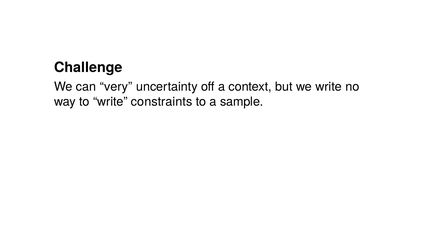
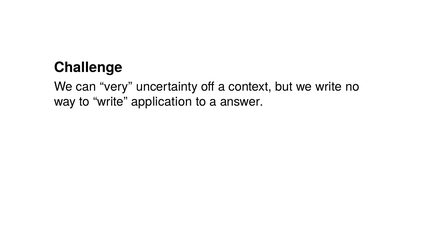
constraints: constraints -> application
sample: sample -> answer
